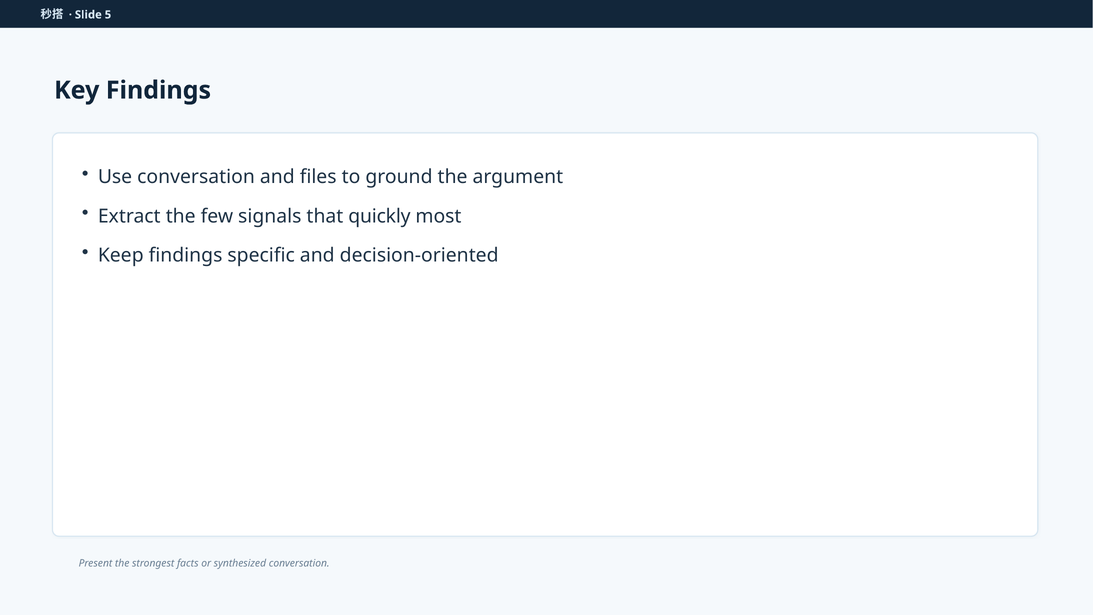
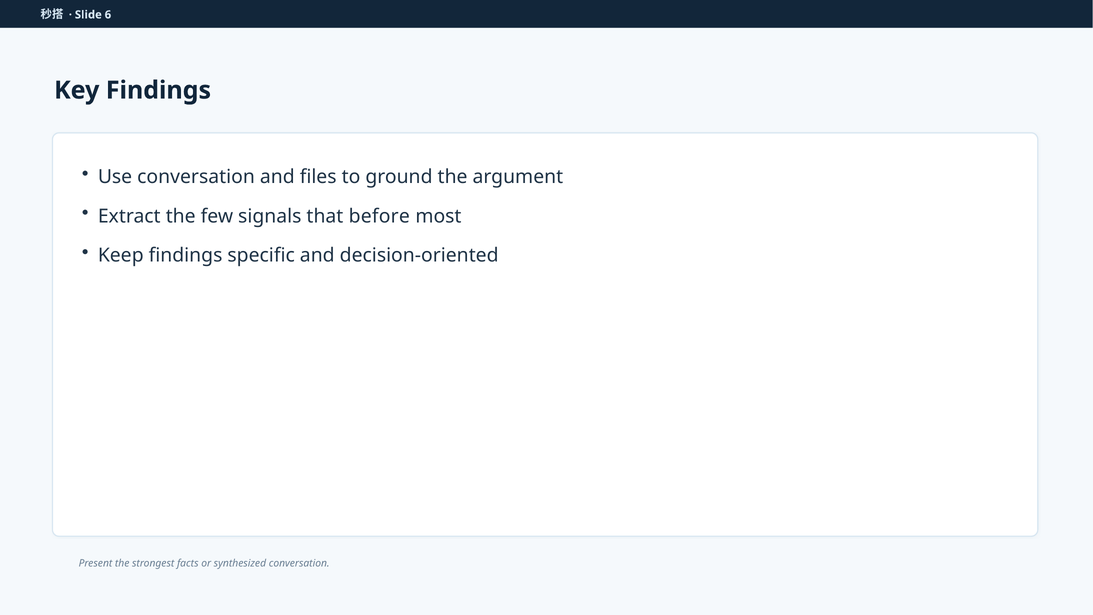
5: 5 -> 6
quickly: quickly -> before
